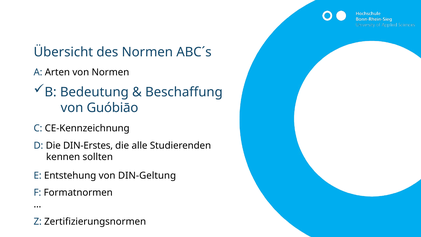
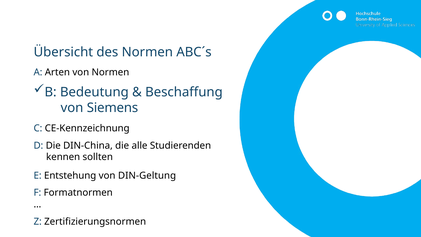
Guóbiāo: Guóbiāo -> Siemens
DIN-Erstes: DIN-Erstes -> DIN-China
